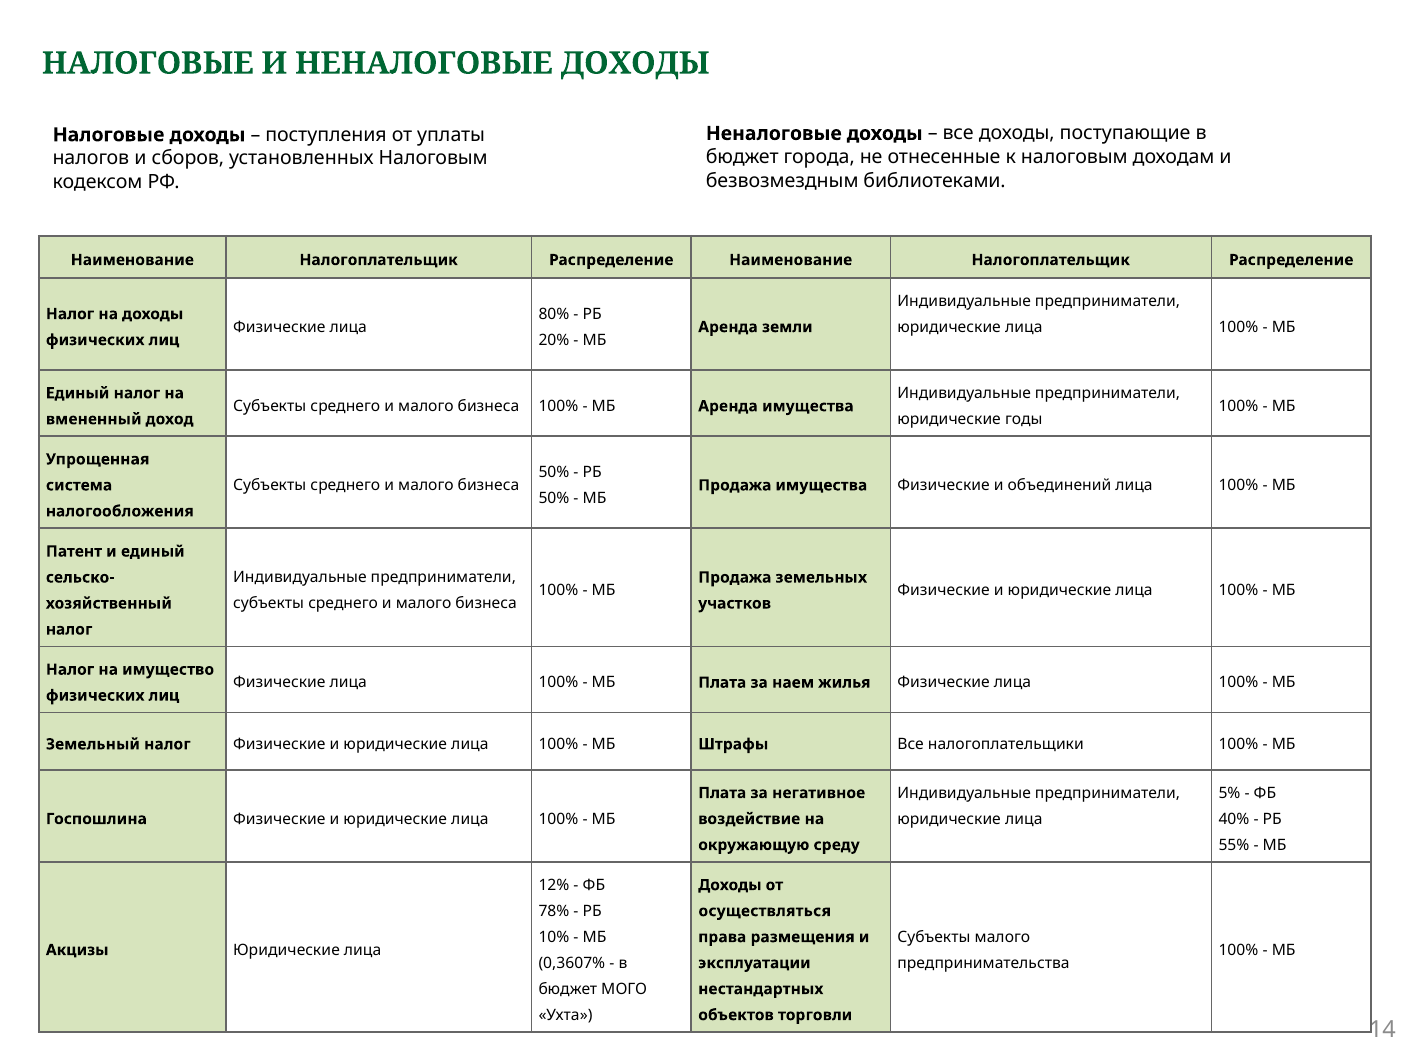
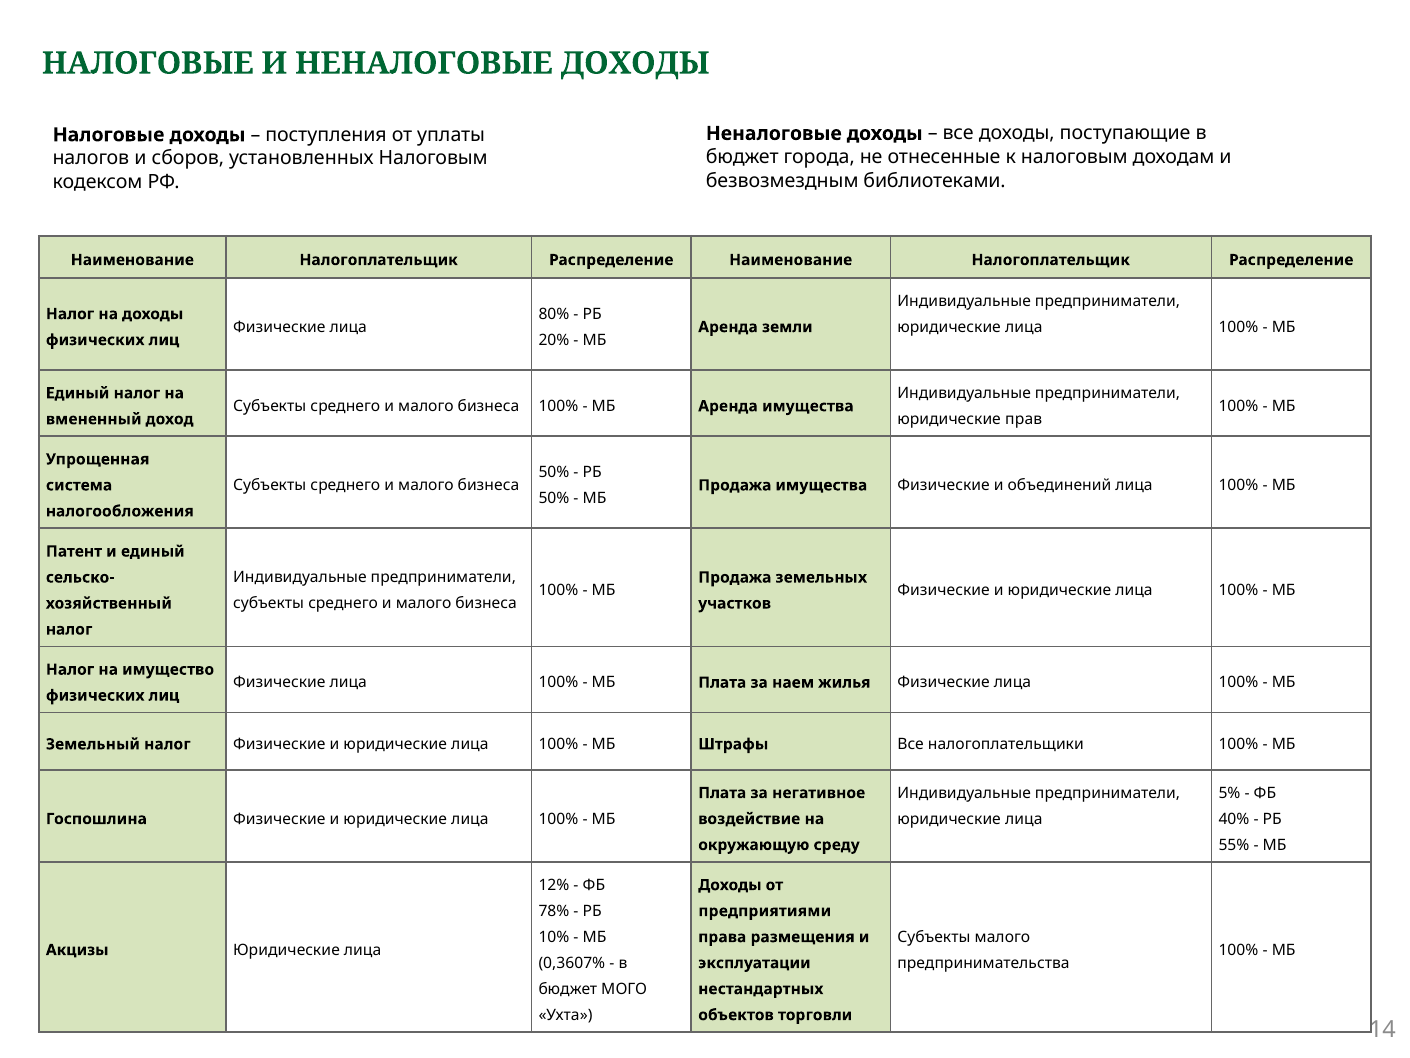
годы: годы -> прав
осуществляться: осуществляться -> предприятиями
